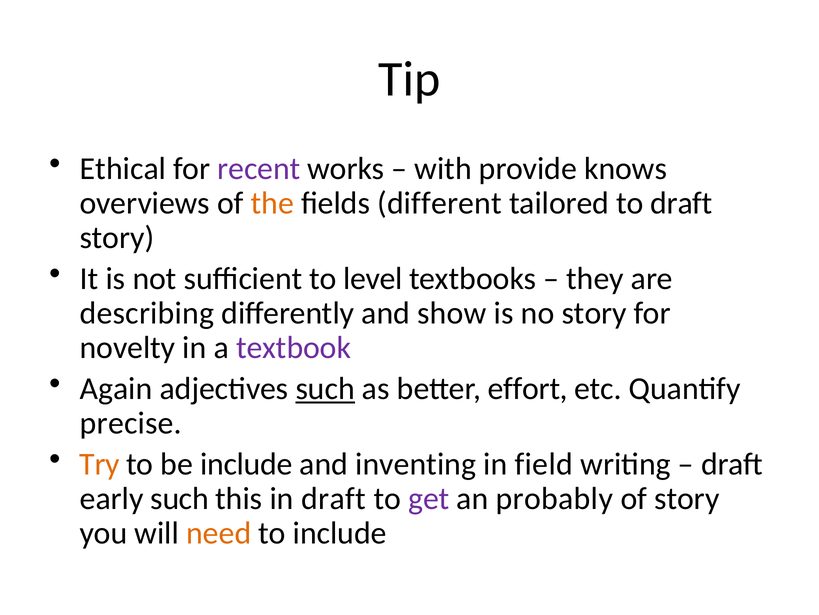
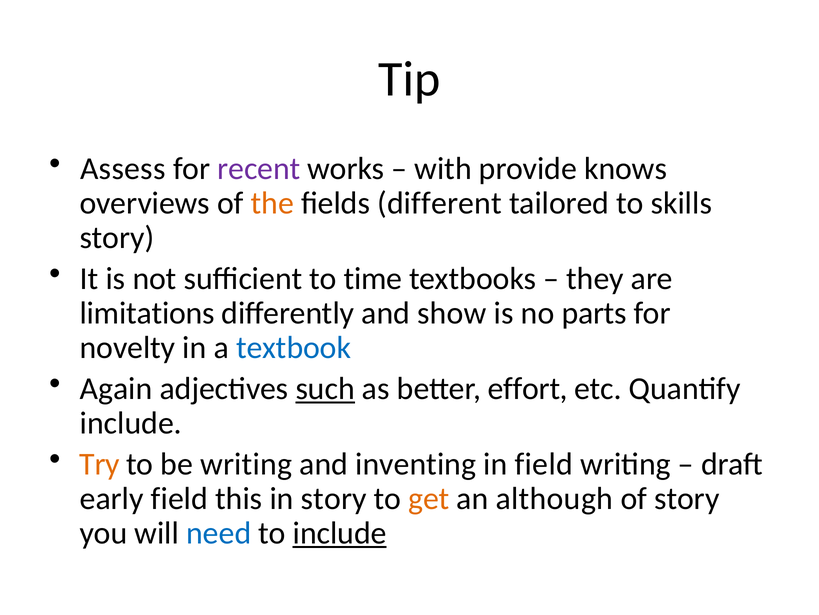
Ethical: Ethical -> Assess
to draft: draft -> skills
level: level -> time
describing: describing -> limitations
no story: story -> parts
textbook colour: purple -> blue
precise at (131, 423): precise -> include
be include: include -> writing
early such: such -> field
in draft: draft -> story
get colour: purple -> orange
probably: probably -> although
need colour: orange -> blue
include at (340, 532) underline: none -> present
